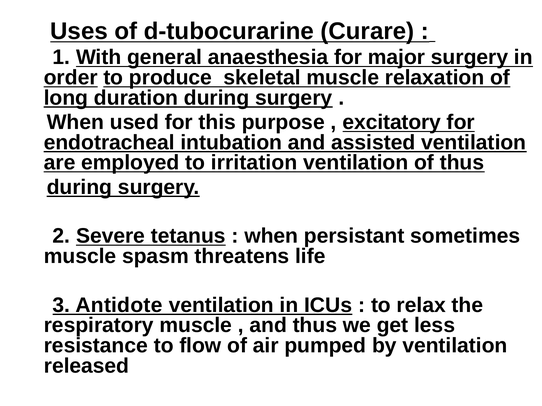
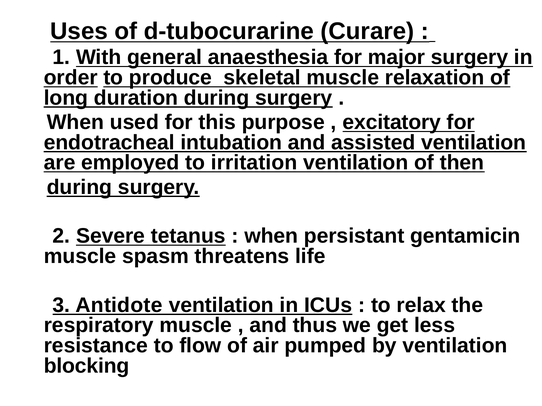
of thus: thus -> then
sometimes: sometimes -> gentamicin
released: released -> blocking
